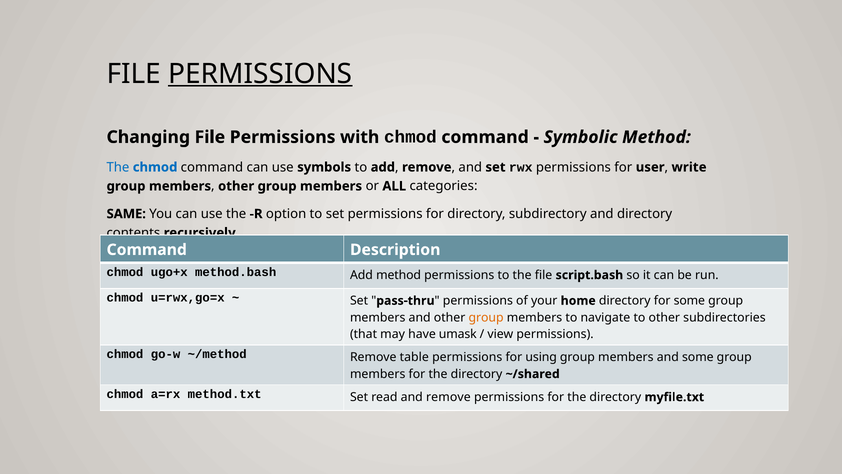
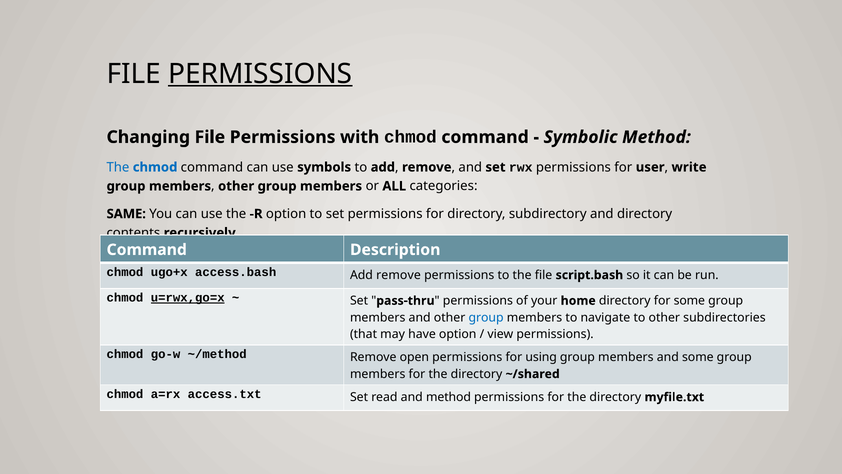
method.bash: method.bash -> access.bash
method at (399, 275): method -> remove
u=rwx,go=x underline: none -> present
group at (486, 317) colour: orange -> blue
have umask: umask -> option
table: table -> open
method.txt: method.txt -> access.txt
and remove: remove -> method
